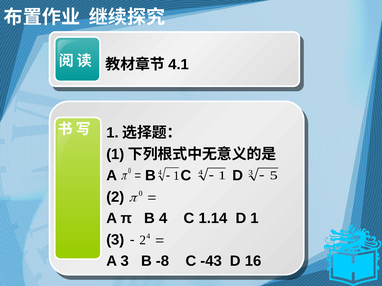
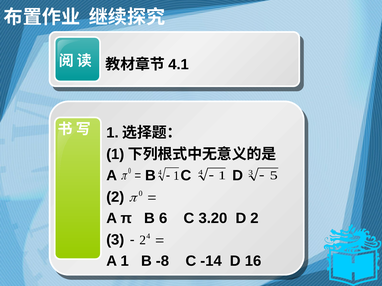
B 4: 4 -> 6
1.14: 1.14 -> 3.20
1 at (255, 219): 1 -> 2
A 3: 3 -> 1
-43: -43 -> -14
